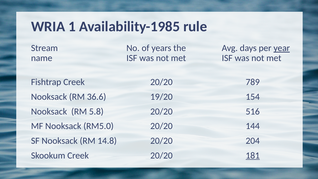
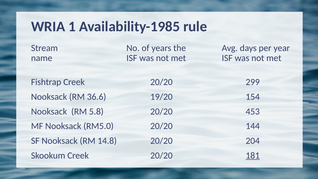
year underline: present -> none
789: 789 -> 299
516: 516 -> 453
